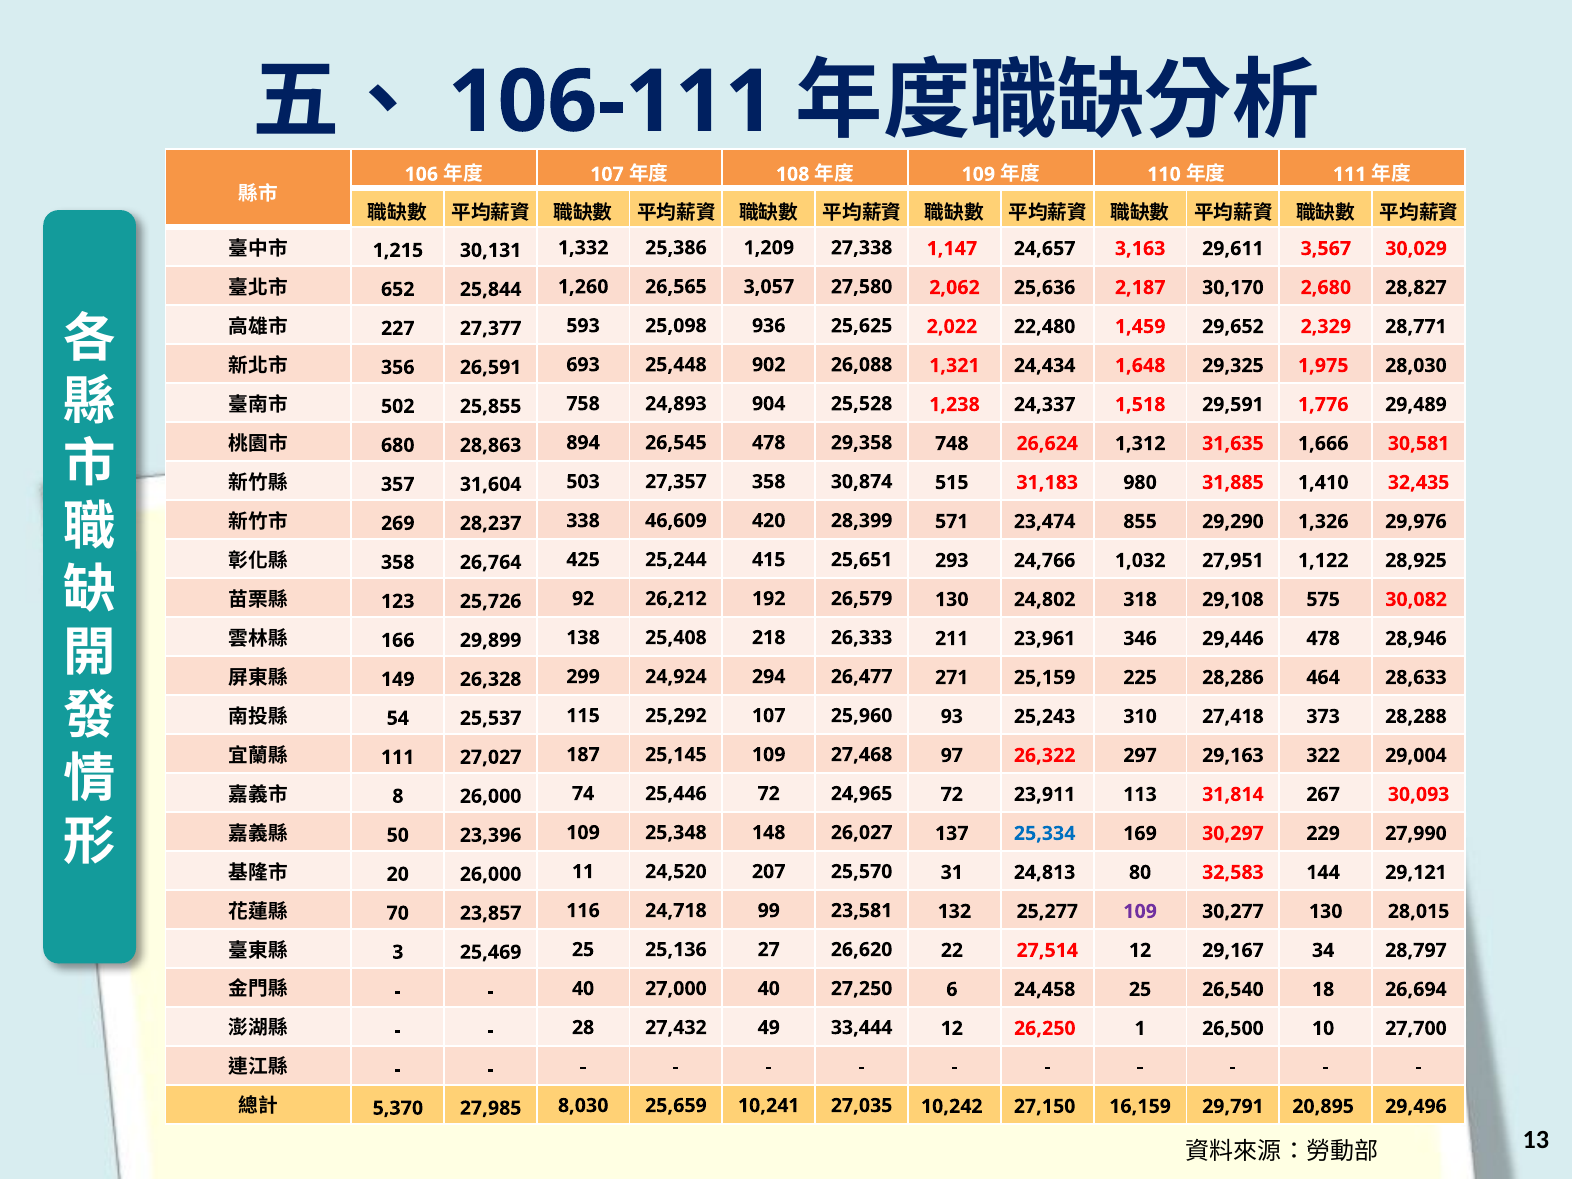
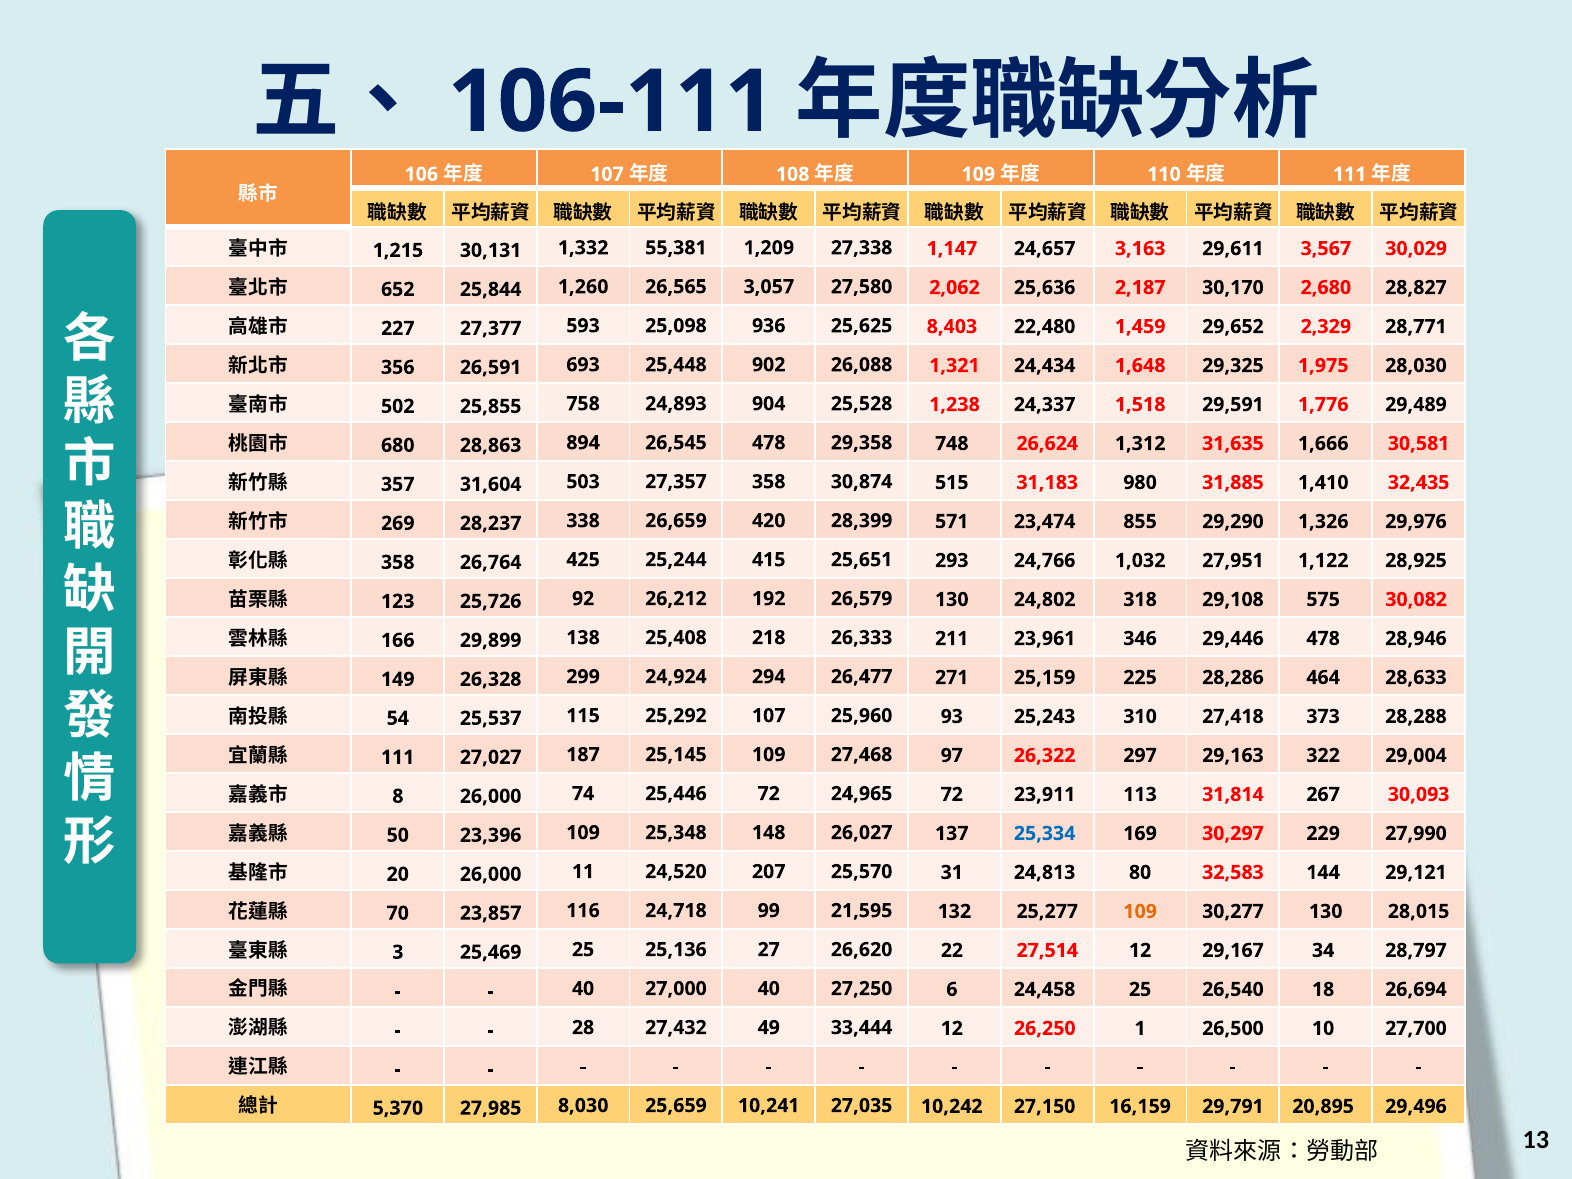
25,386: 25,386 -> 55,381
2,022: 2,022 -> 8,403
46,609: 46,609 -> 26,659
23,581: 23,581 -> 21,595
109 at (1140, 911) colour: purple -> orange
